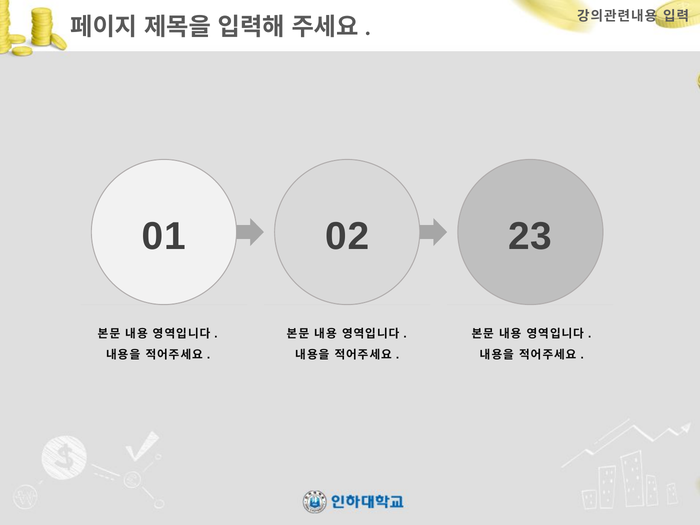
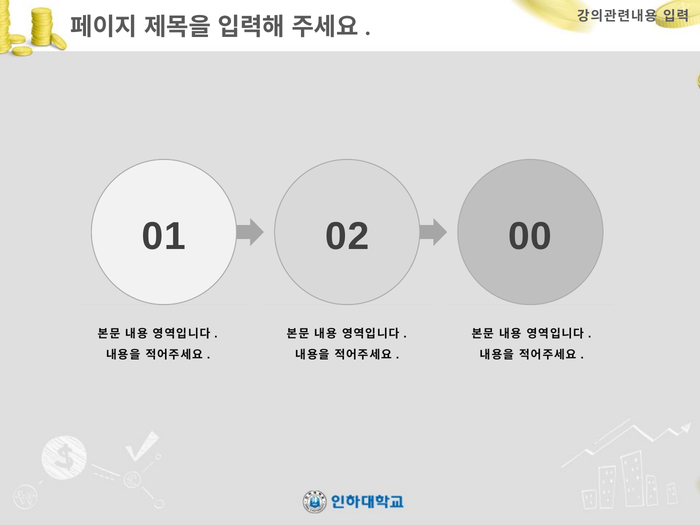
23: 23 -> 00
